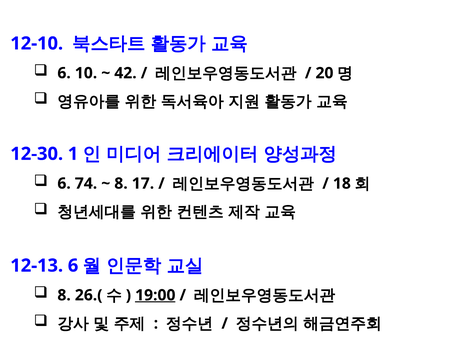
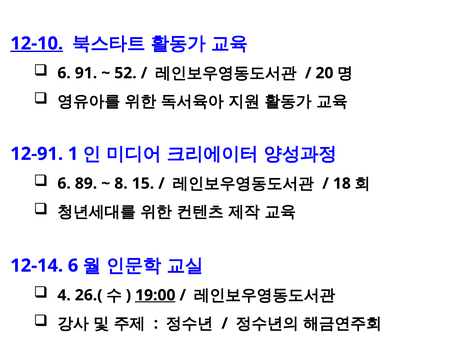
12-10 underline: none -> present
10: 10 -> 91
42: 42 -> 52
12-30: 12-30 -> 12-91
74: 74 -> 89
17: 17 -> 15
12-13: 12-13 -> 12-14
8 at (64, 295): 8 -> 4
